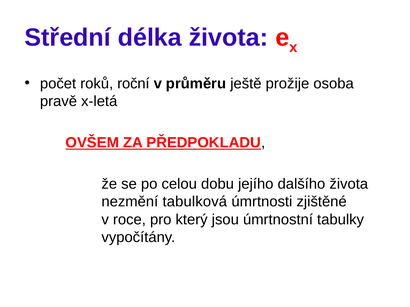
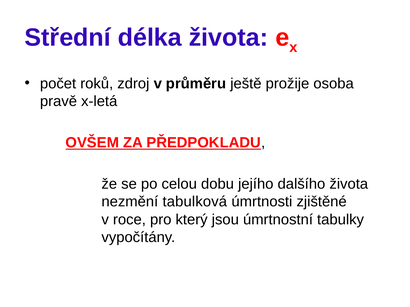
roční: roční -> zdroj
